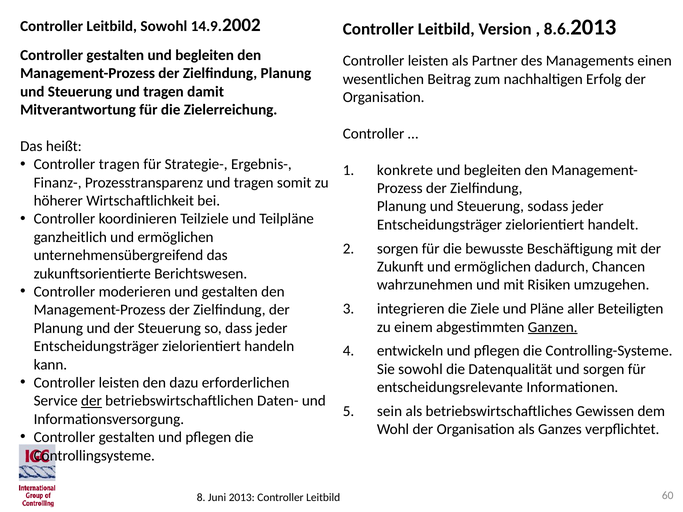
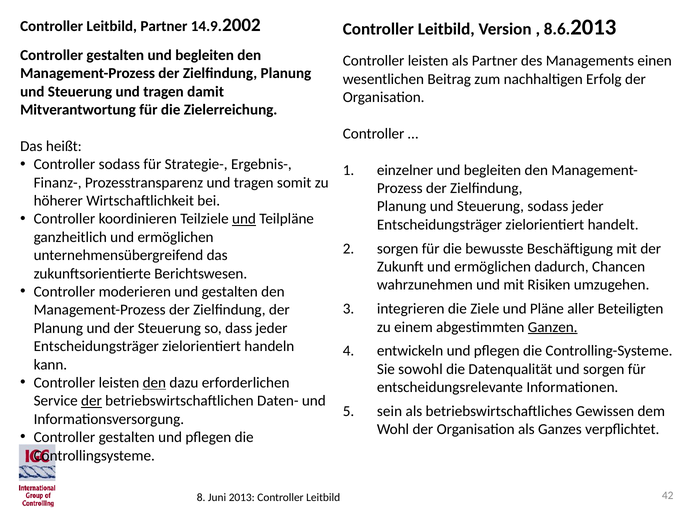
Leitbild Sowohl: Sowohl -> Partner
Controller tragen: tragen -> sodass
konkrete: konkrete -> einzelner
und at (244, 219) underline: none -> present
den at (154, 383) underline: none -> present
60: 60 -> 42
